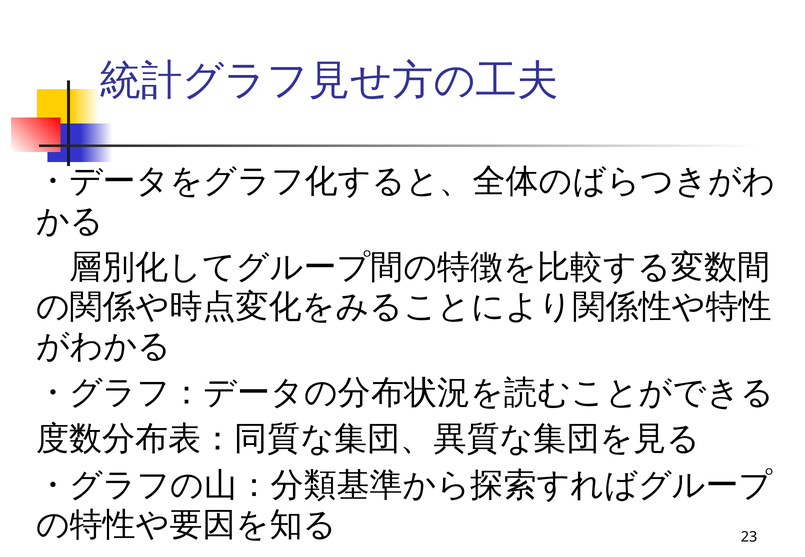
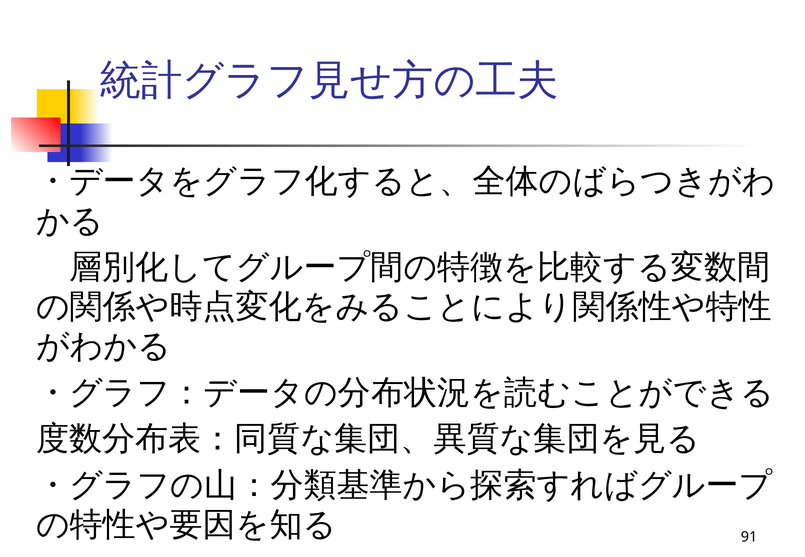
23: 23 -> 91
